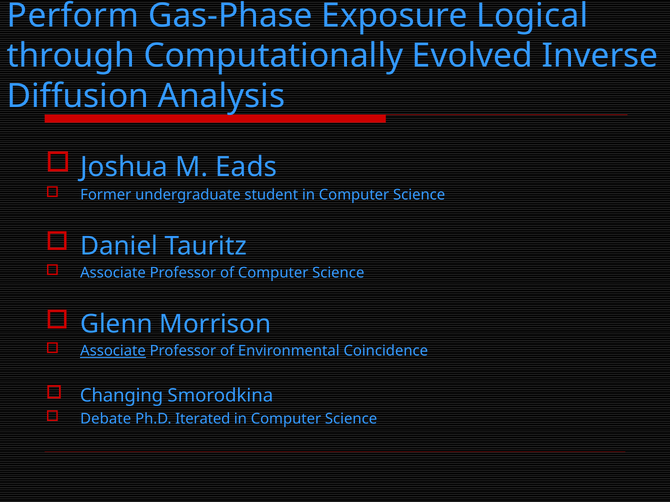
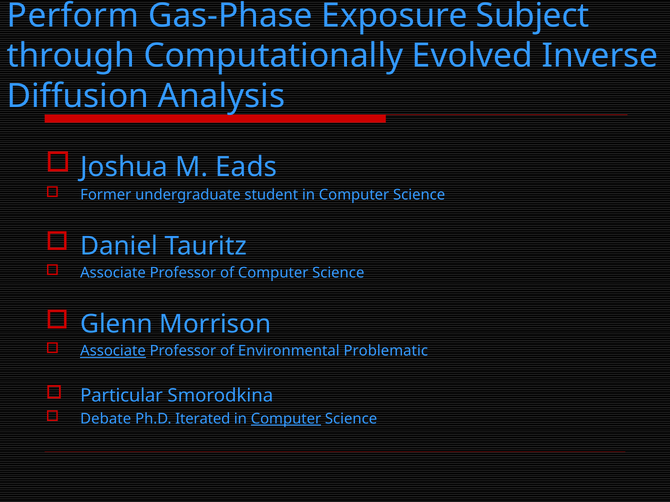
Logical: Logical -> Subject
Coincidence: Coincidence -> Problematic
Changing: Changing -> Particular
Computer at (286, 419) underline: none -> present
